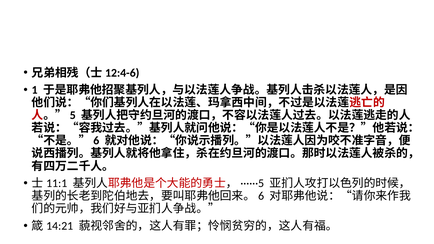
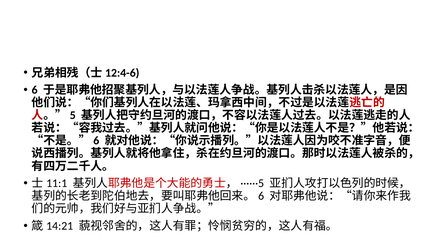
1 at (35, 90): 1 -> 6
